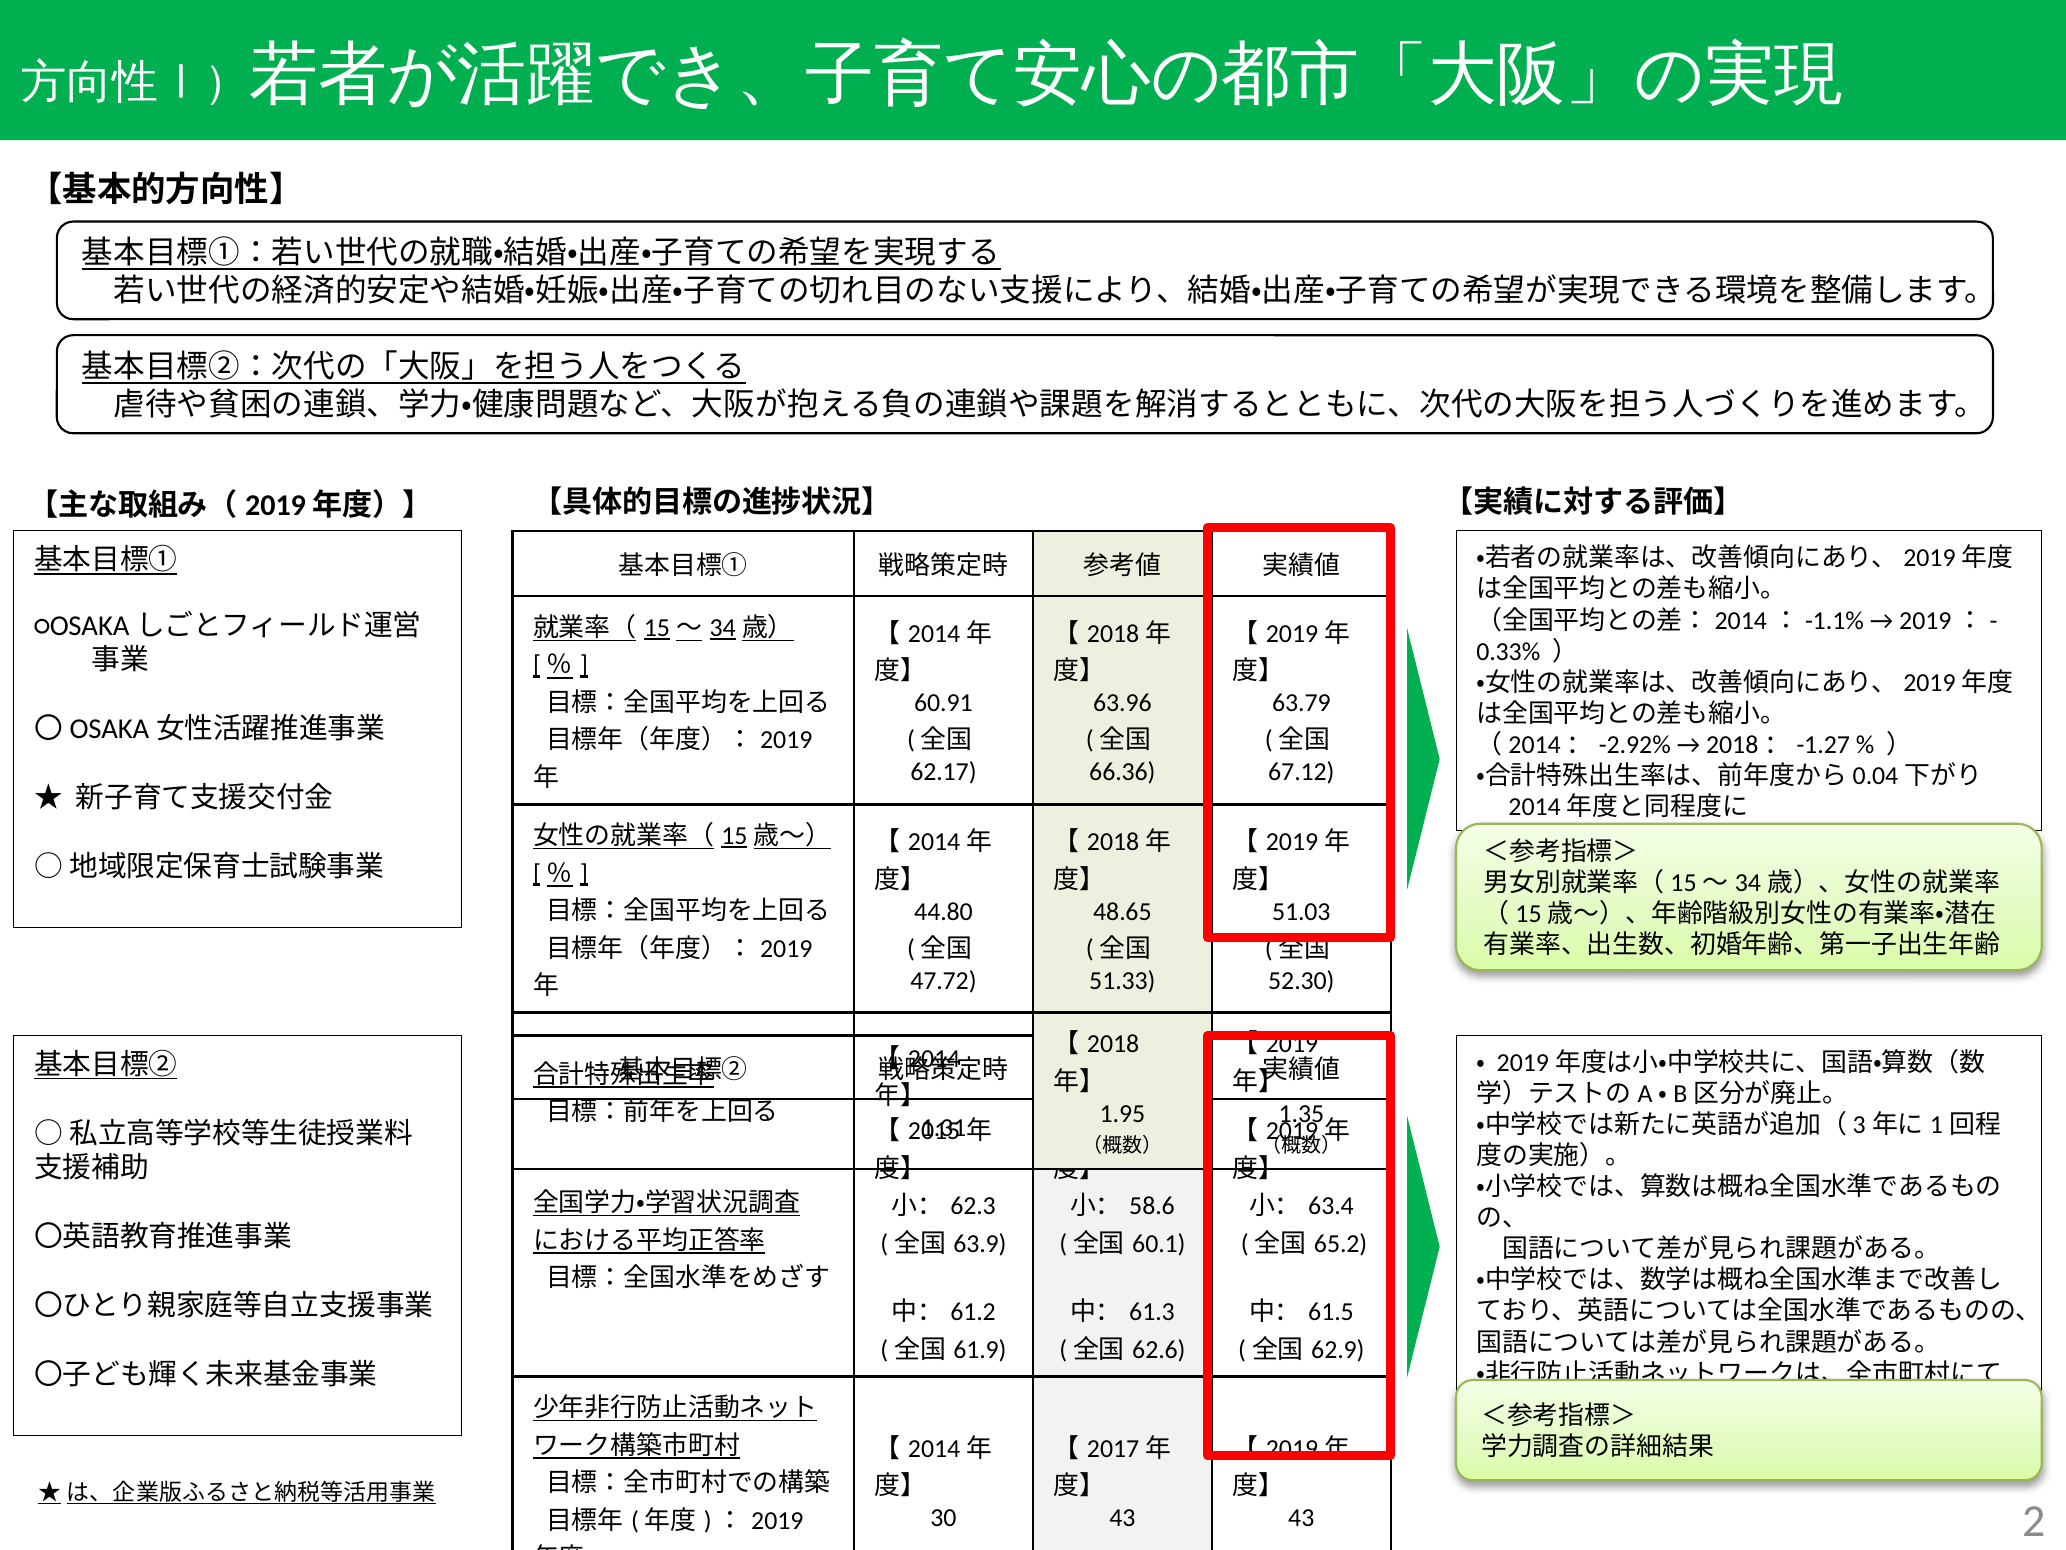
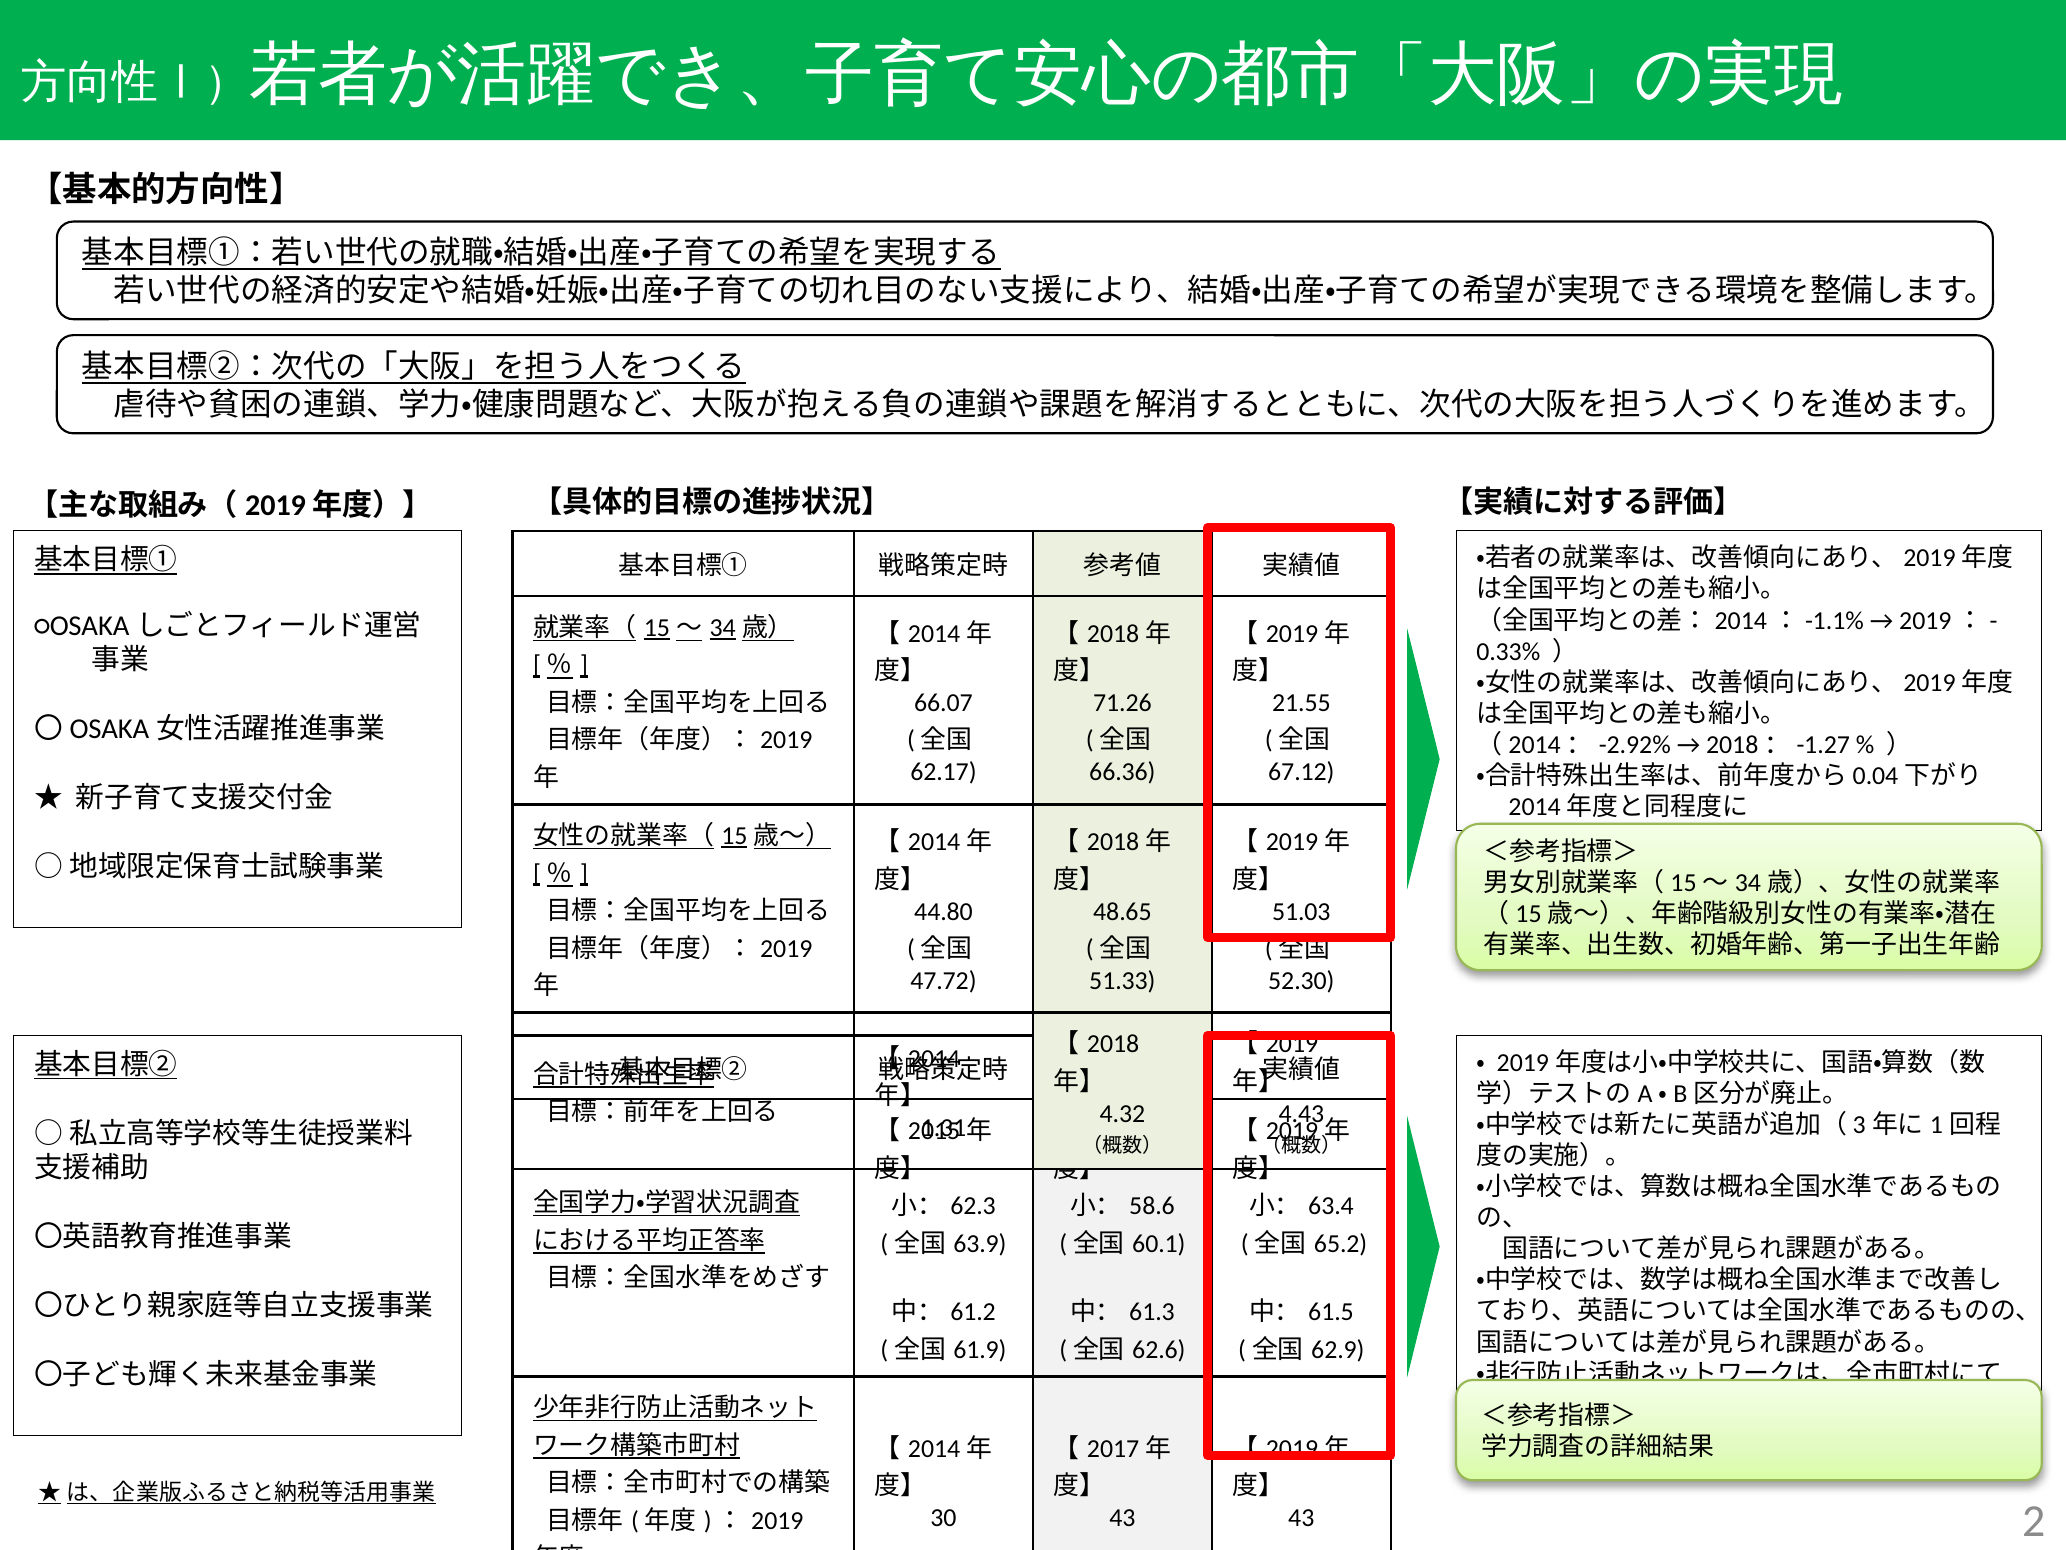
60.91: 60.91 -> 66.07
63.96: 63.96 -> 71.26
63.79: 63.79 -> 21.55
1.95: 1.95 -> 4.32
1.35: 1.35 -> 4.43
